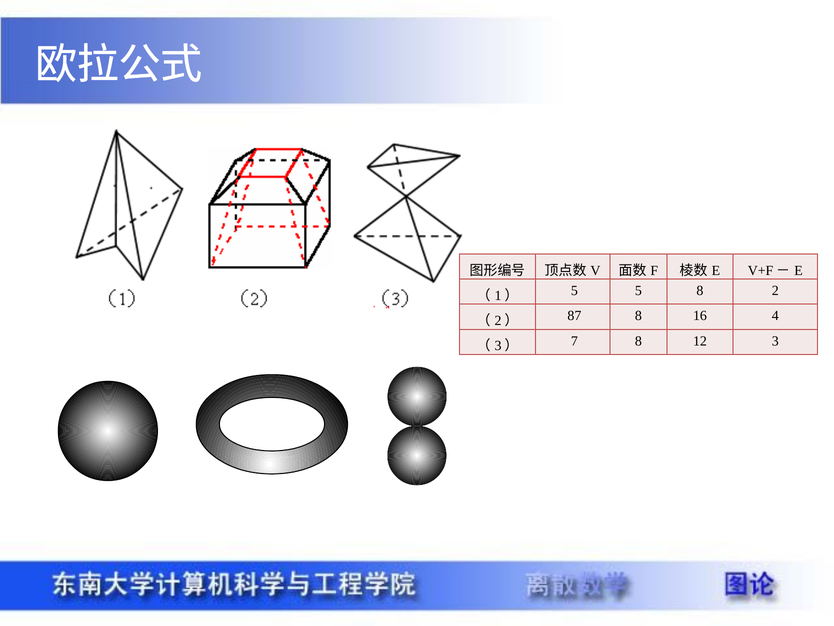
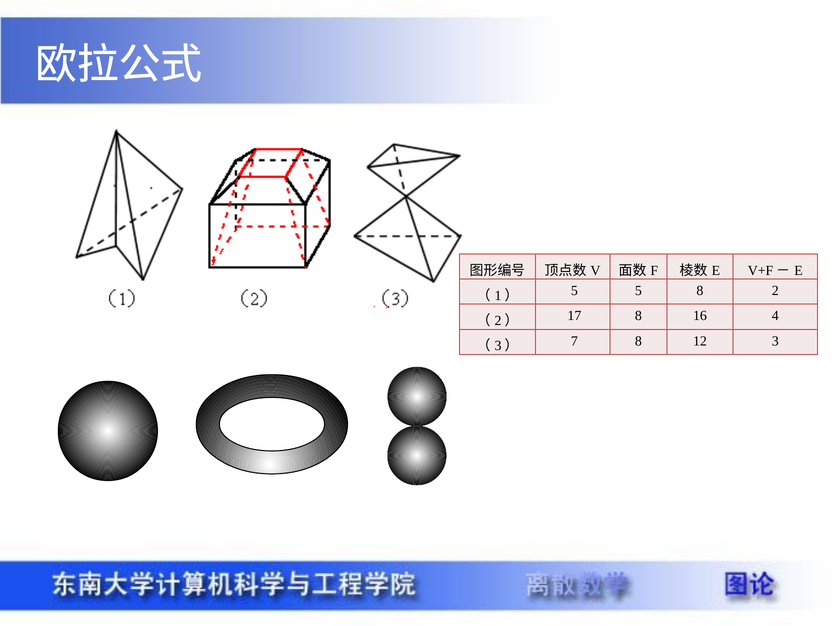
87: 87 -> 17
